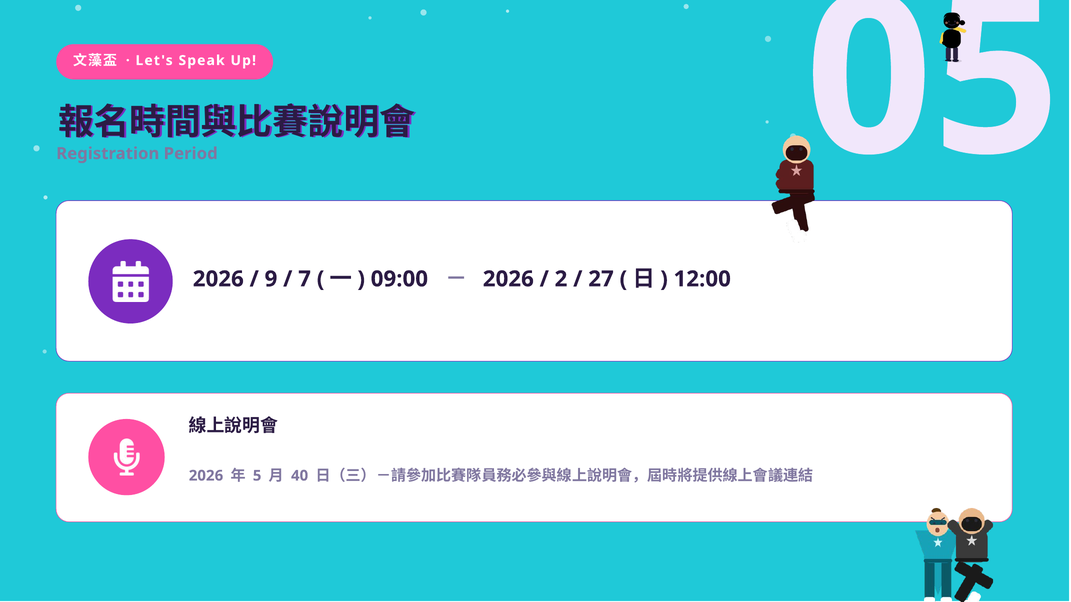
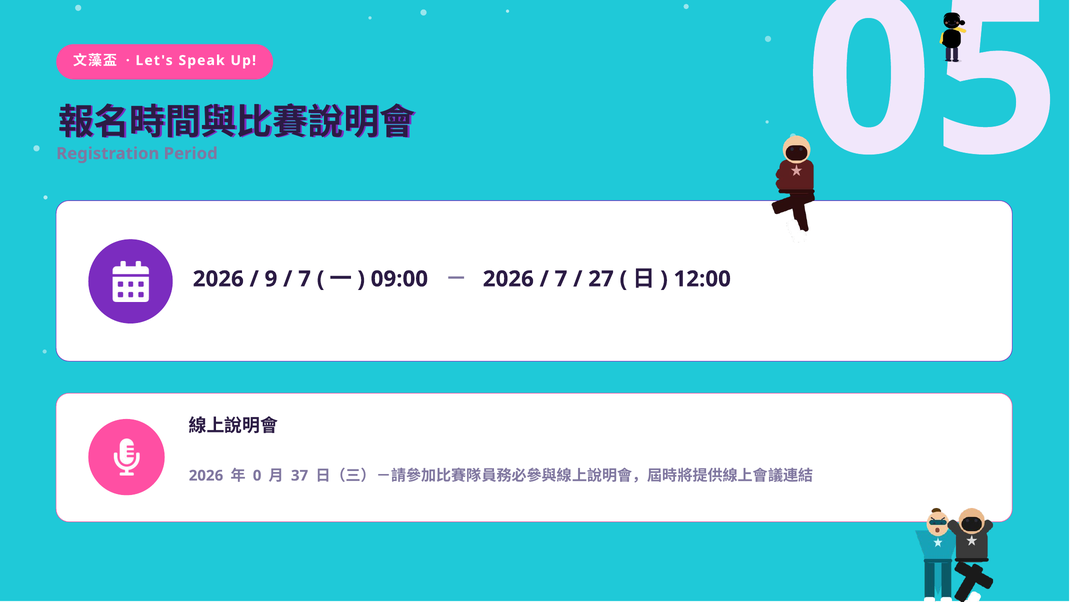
2 at (561, 279): 2 -> 7
5: 5 -> 0
40: 40 -> 37
